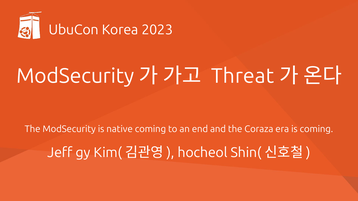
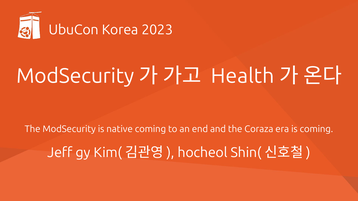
Threat: Threat -> Health
